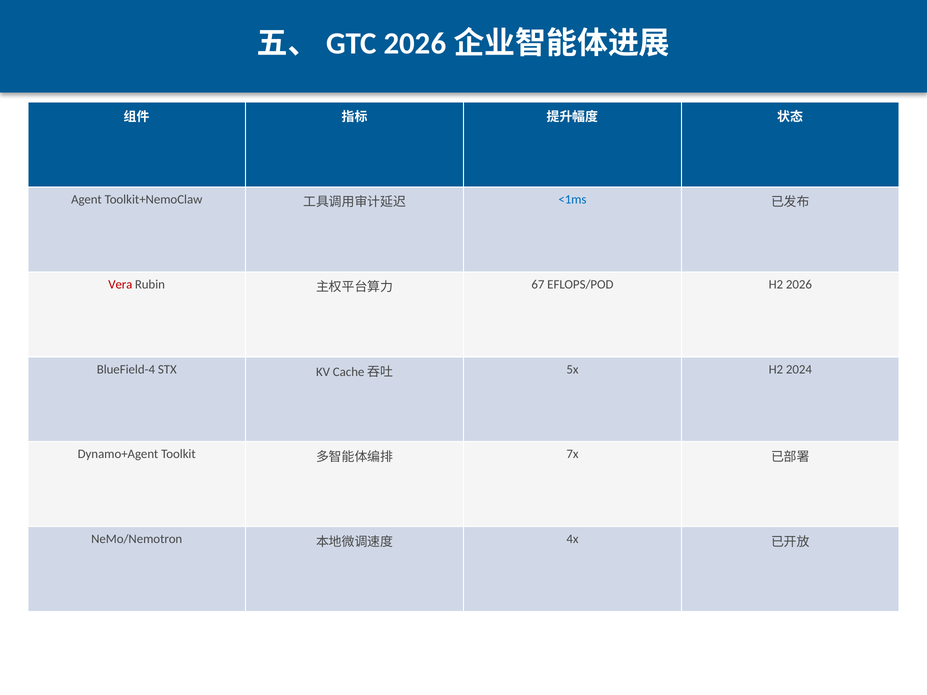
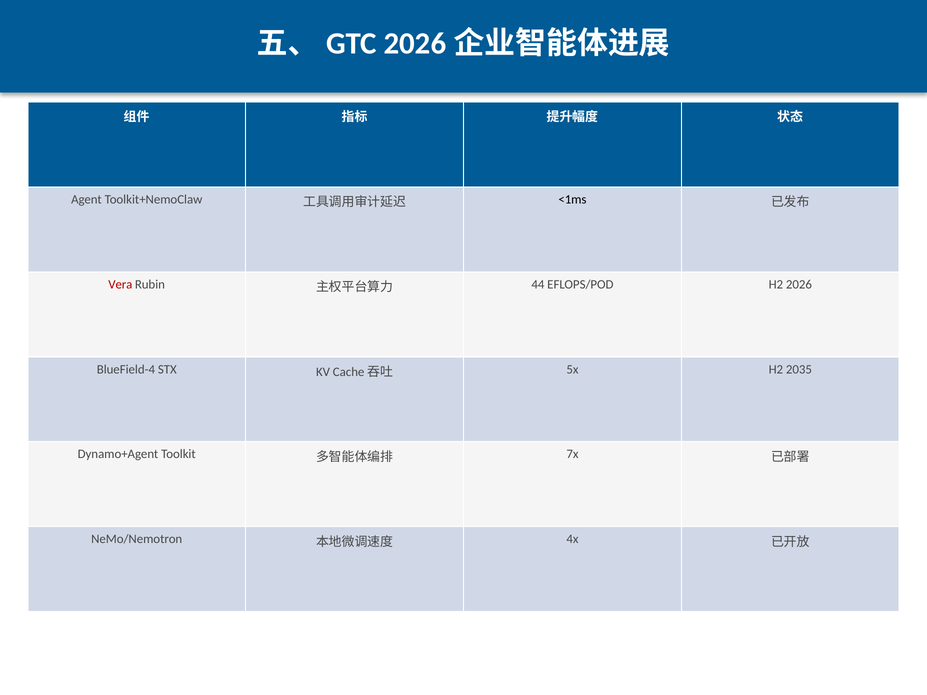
<1ms colour: blue -> black
67: 67 -> 44
2024: 2024 -> 2035
